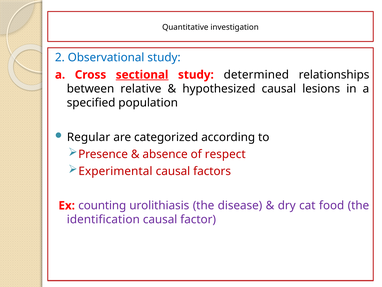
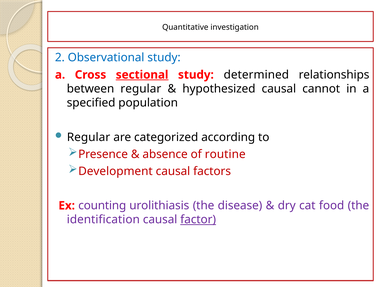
between relative: relative -> regular
lesions: lesions -> cannot
respect: respect -> routine
Experimental: Experimental -> Development
factor underline: none -> present
